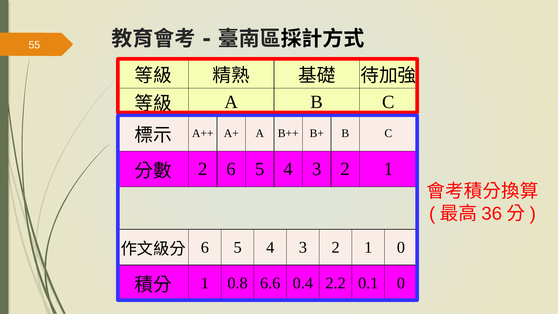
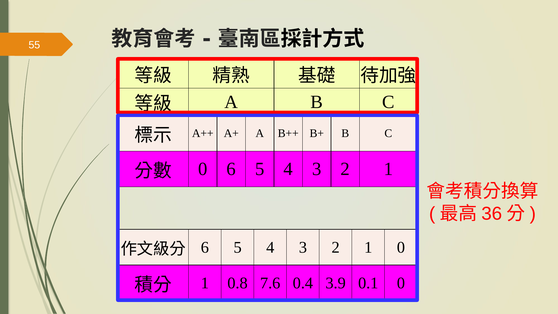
2 at (203, 169): 2 -> 0
6.6: 6.6 -> 7.6
2.2: 2.2 -> 3.9
